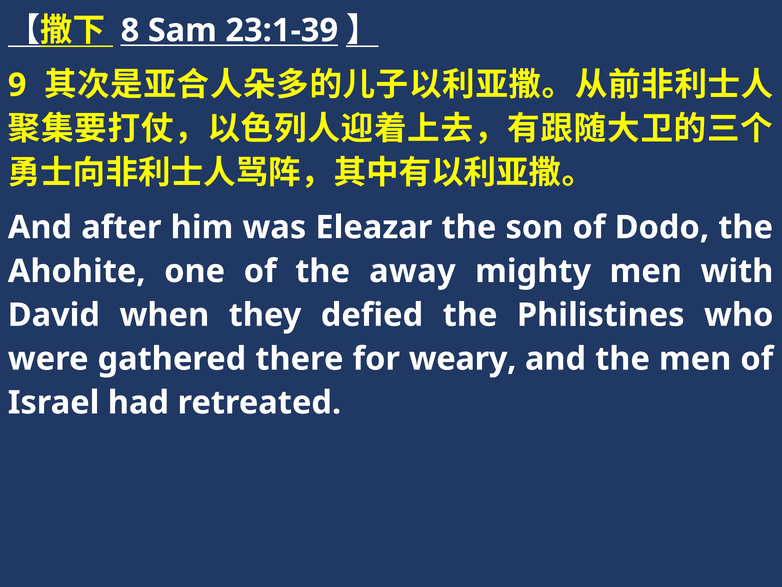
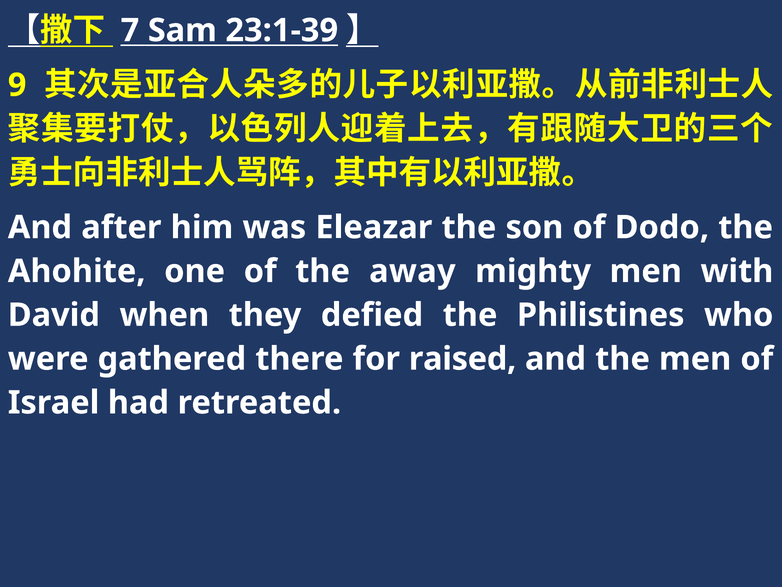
8: 8 -> 7
weary: weary -> raised
